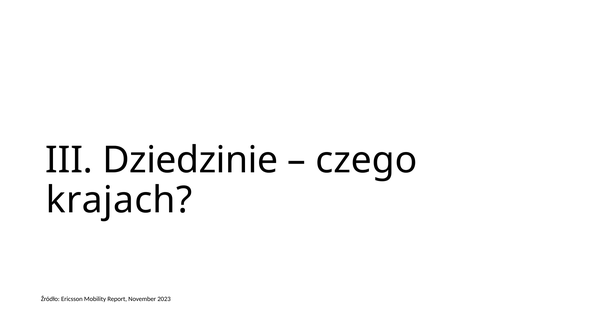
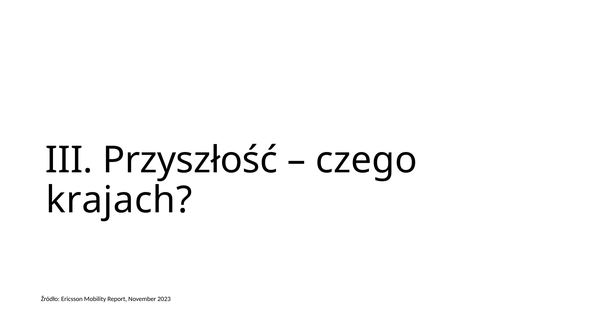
Dziedzinie: Dziedzinie -> Przyszłość
